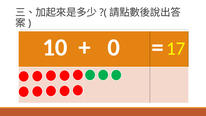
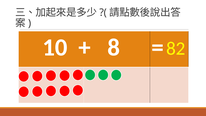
0: 0 -> 8
17: 17 -> 82
